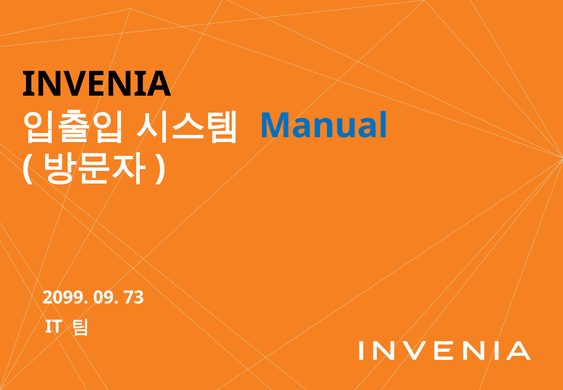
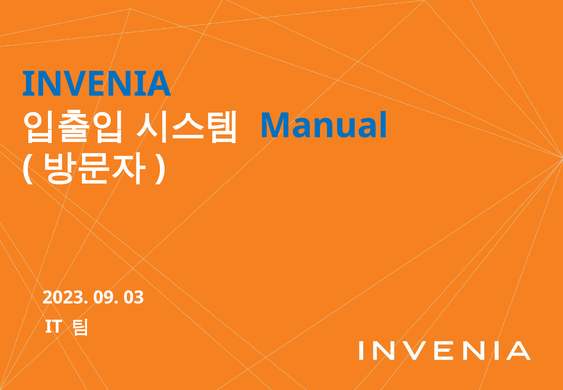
INVENIA colour: black -> blue
2099: 2099 -> 2023
73: 73 -> 03
